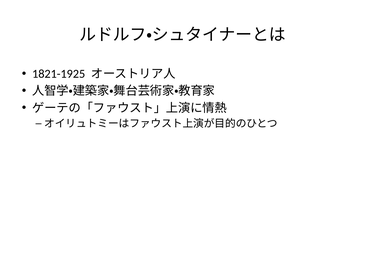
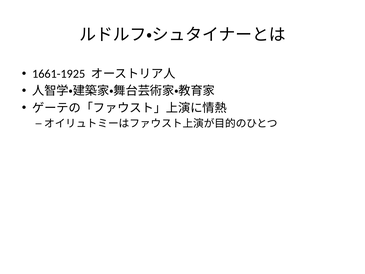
1821-1925: 1821-1925 -> 1661-1925
